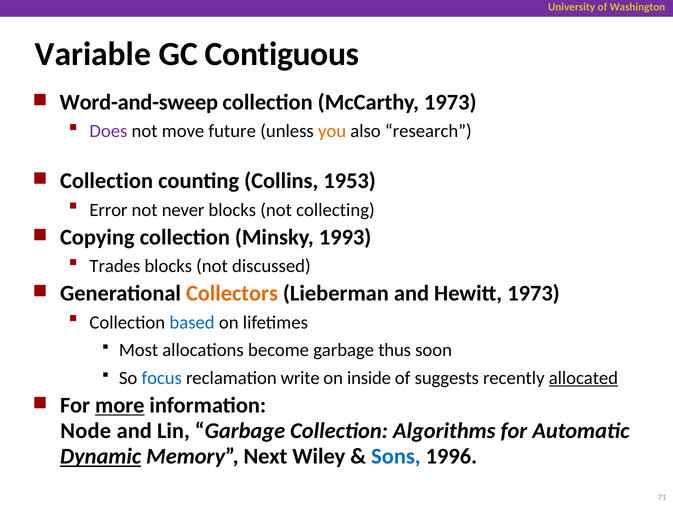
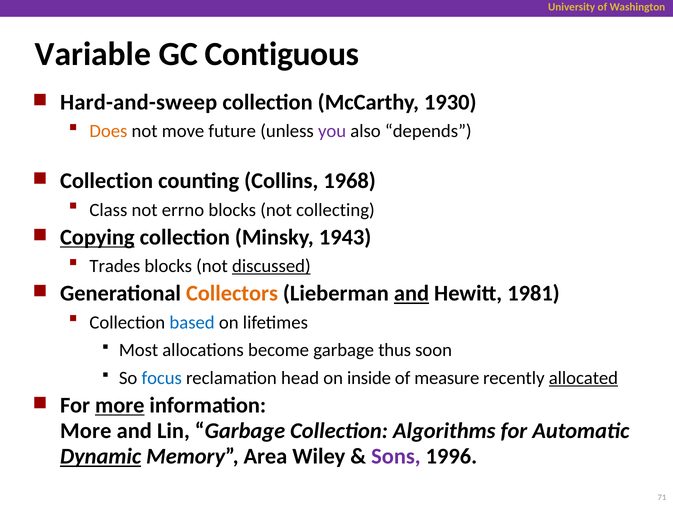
Word-and-sweep: Word-and-sweep -> Hard-and-sweep
McCarthy 1973: 1973 -> 1930
Does colour: purple -> orange
you colour: orange -> purple
research: research -> depends
1953: 1953 -> 1968
Error: Error -> Class
never: never -> errno
Copying underline: none -> present
1993: 1993 -> 1943
discussed underline: none -> present
and at (412, 293) underline: none -> present
Hewitt 1973: 1973 -> 1981
write: write -> head
suggests: suggests -> measure
Node at (86, 431): Node -> More
Next: Next -> Area
Sons colour: blue -> purple
